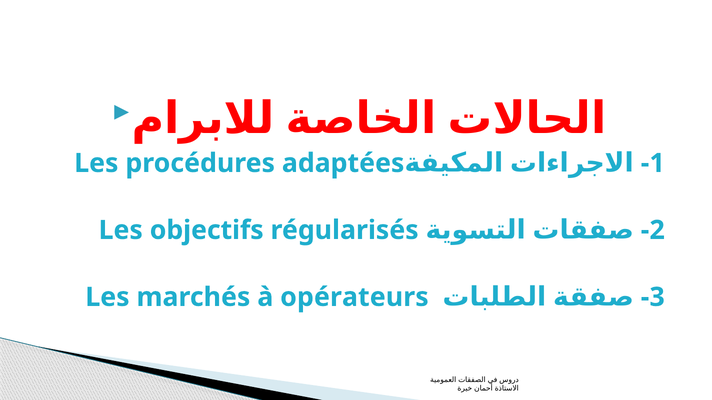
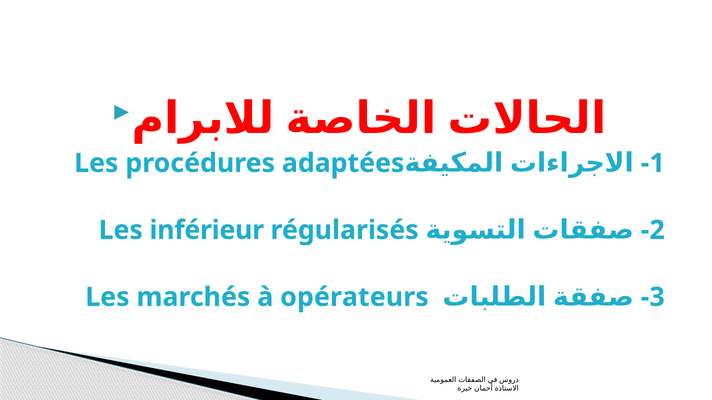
objectifs: objectifs -> inférieur
